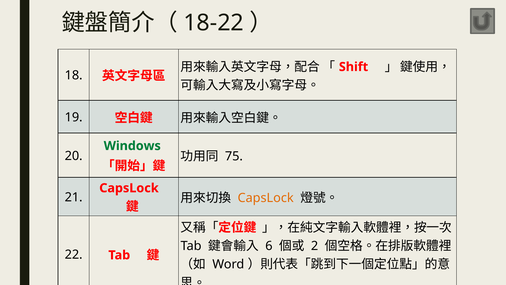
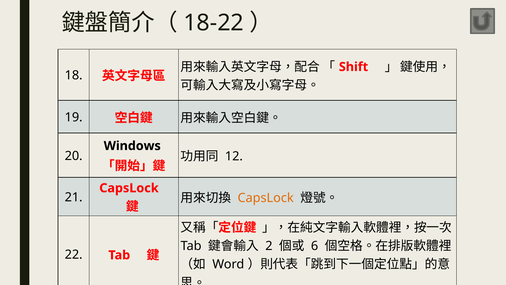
Windows colour: green -> black
75: 75 -> 12
6: 6 -> 2
2: 2 -> 6
